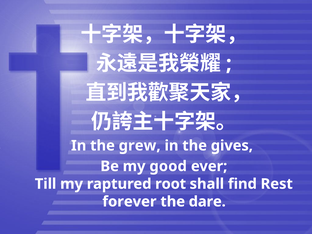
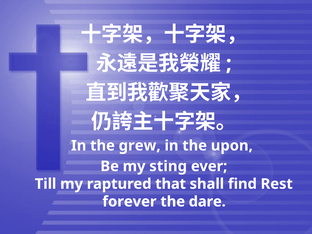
gives: gives -> upon
good: good -> sting
root: root -> that
